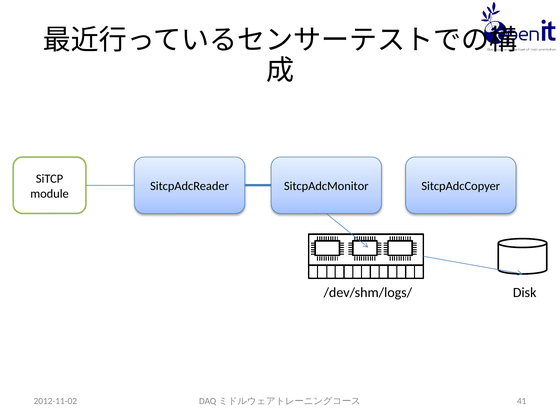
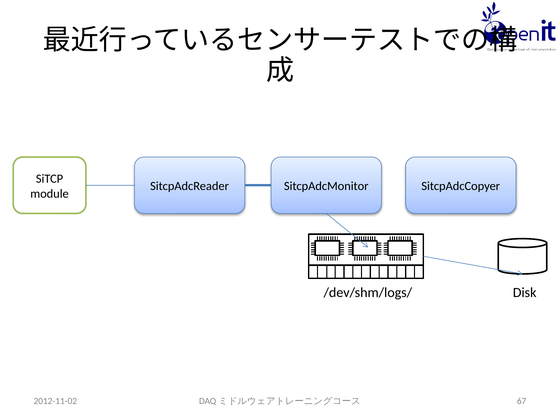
41: 41 -> 67
